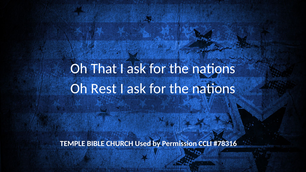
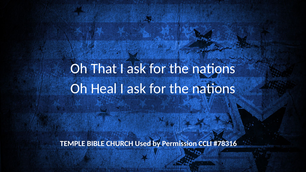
Rest: Rest -> Heal
